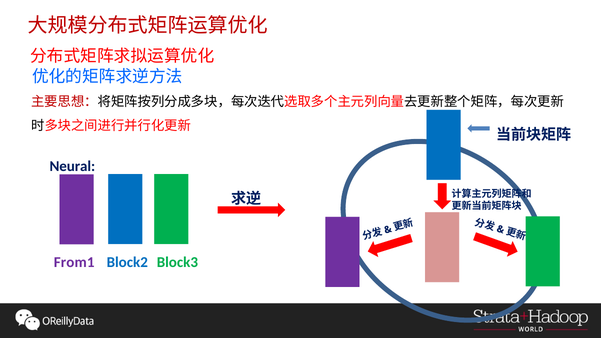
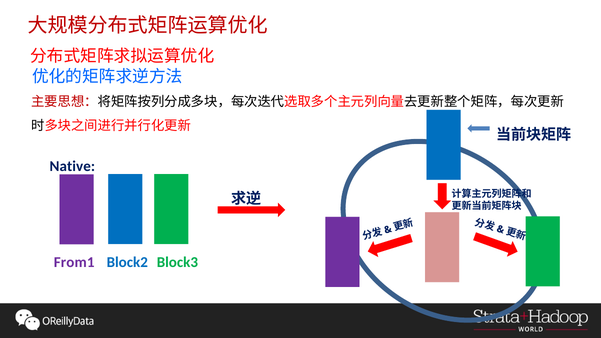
Neural: Neural -> Native
